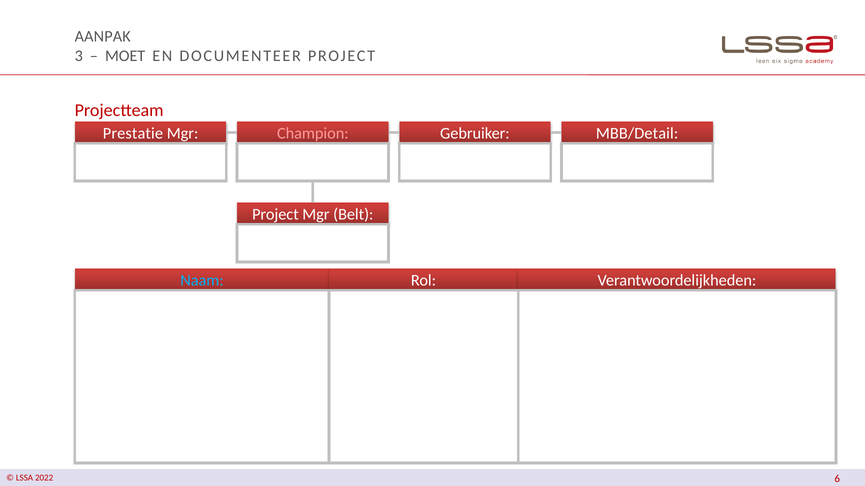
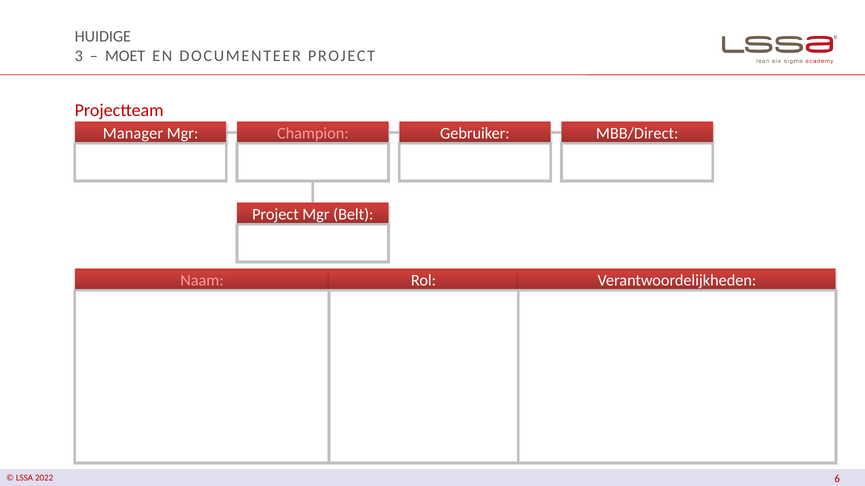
AANPAK: AANPAK -> HUIDIGE
Prestatie: Prestatie -> Manager
MBB/Detail: MBB/Detail -> MBB/Direct
Naam colour: light blue -> pink
